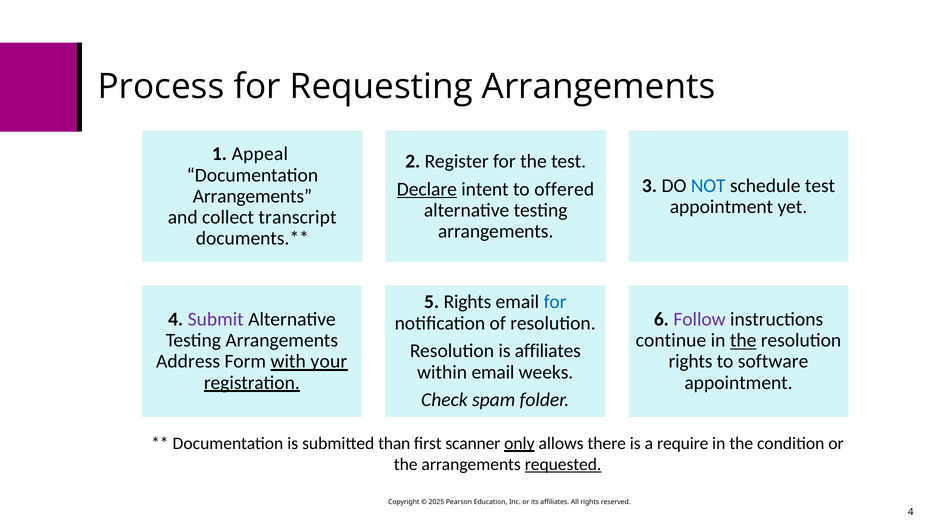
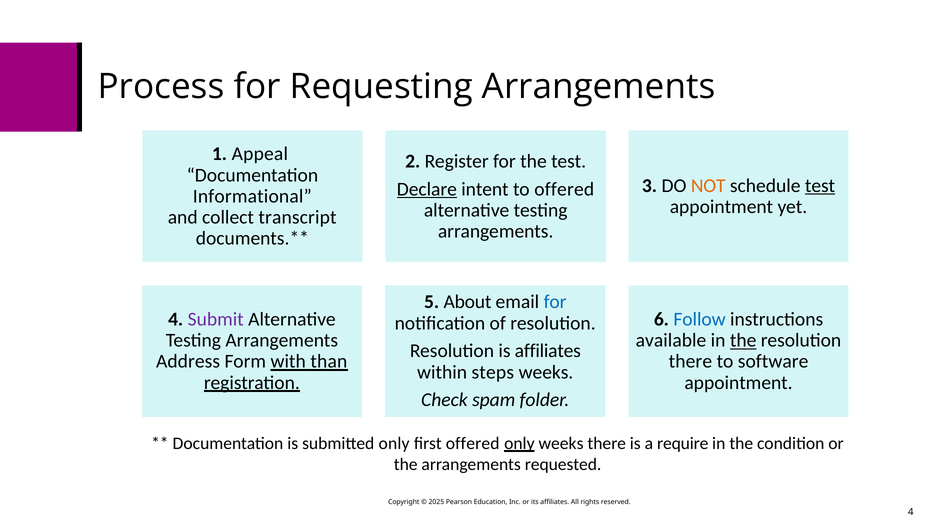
NOT colour: blue -> orange
test at (820, 186) underline: none -> present
Arrangements at (252, 196): Arrangements -> Informational
5 Rights: Rights -> About
Follow colour: purple -> blue
continue: continue -> available
your: your -> than
rights at (691, 362): rights -> there
within email: email -> steps
submitted than: than -> only
first scanner: scanner -> offered
only allows: allows -> weeks
requested underline: present -> none
